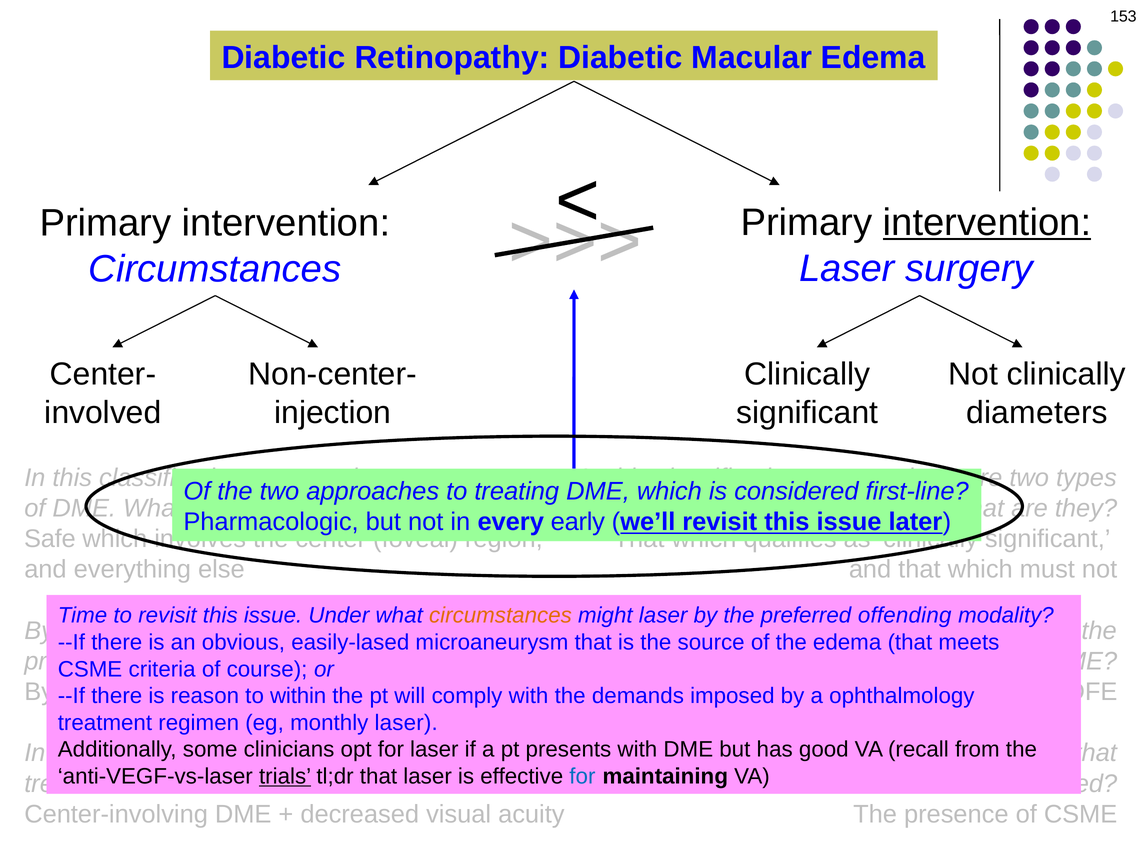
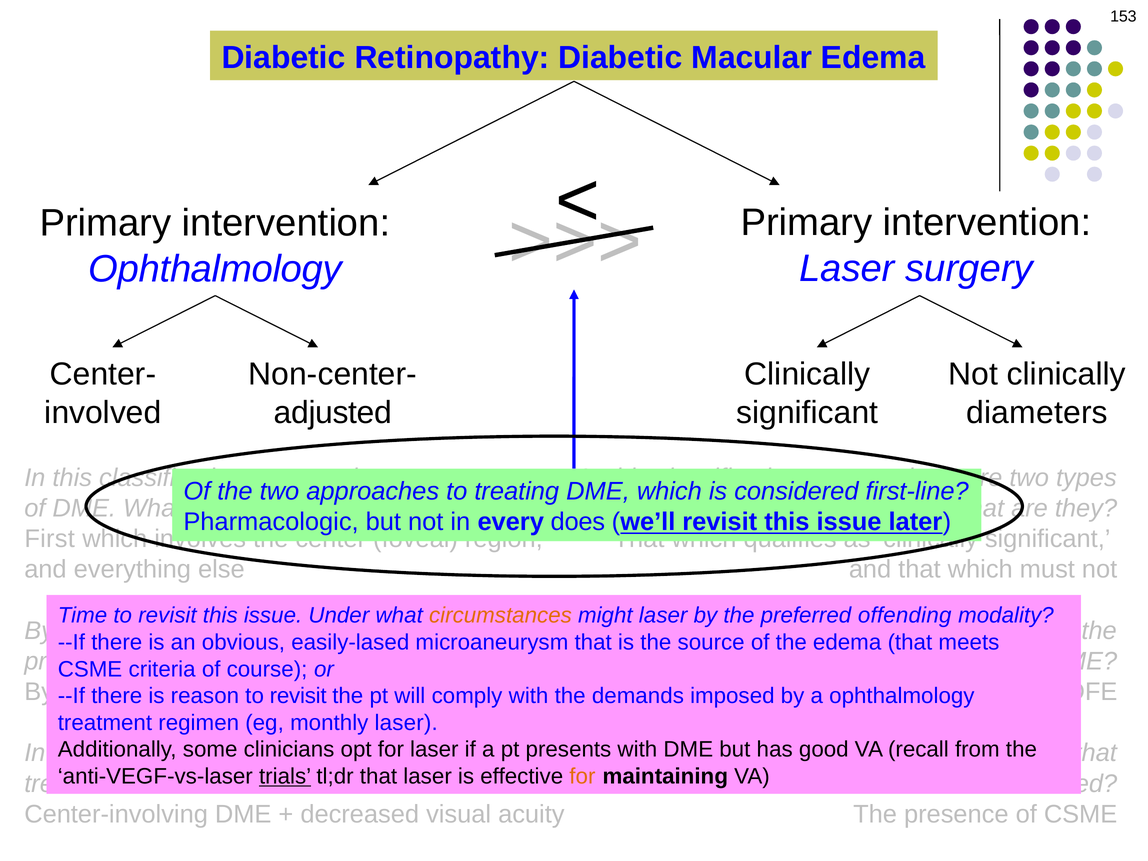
intervention at (987, 223) underline: present -> none
Circumstances at (215, 269): Circumstances -> Ophthalmology
injection: injection -> adjusted
early: early -> does
Safe: Safe -> First
reason to within: within -> revisit
for at (582, 776) colour: blue -> orange
